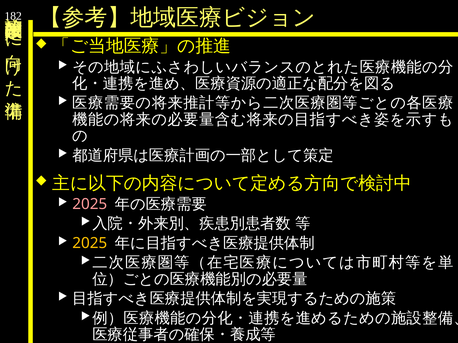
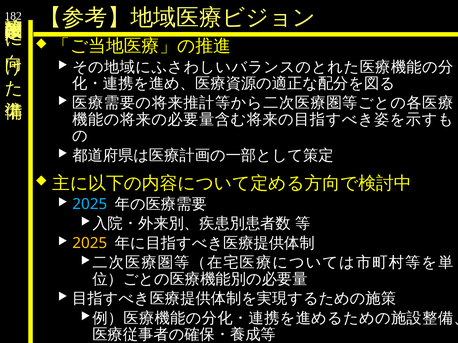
2025 at (90, 204) colour: pink -> light blue
